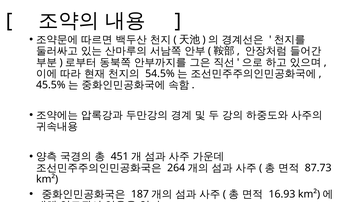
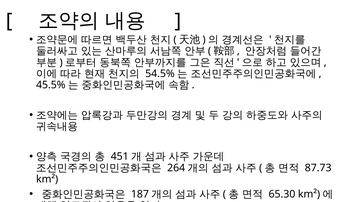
16.93: 16.93 -> 65.30
